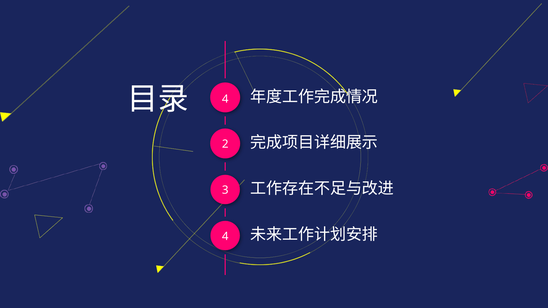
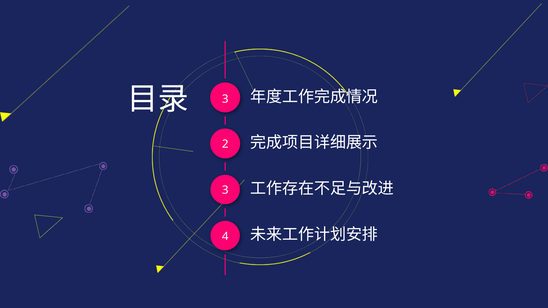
4 at (225, 99): 4 -> 3
